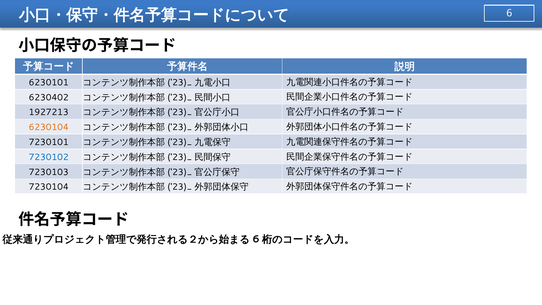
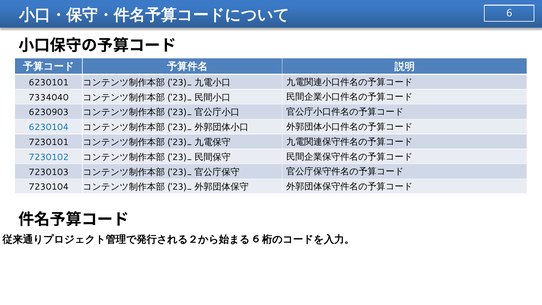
6230402: 6230402 -> 7334040
1927213: 1927213 -> 6230903
6230104 colour: orange -> blue
